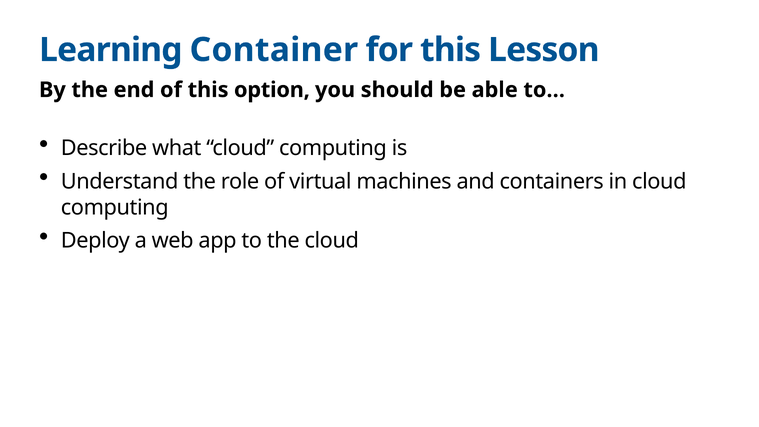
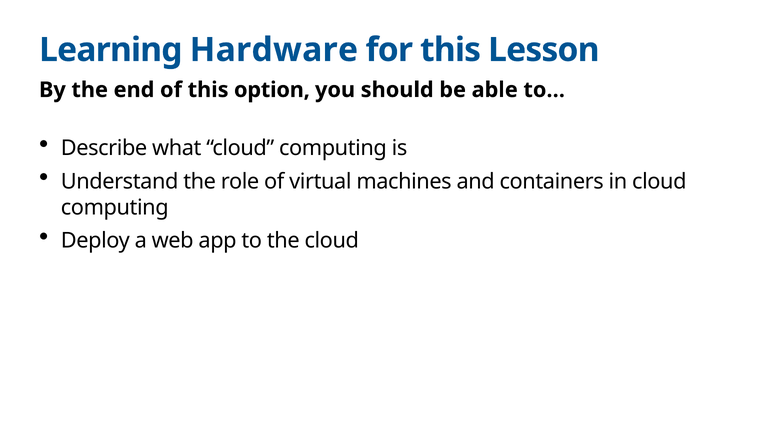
Container: Container -> Hardware
